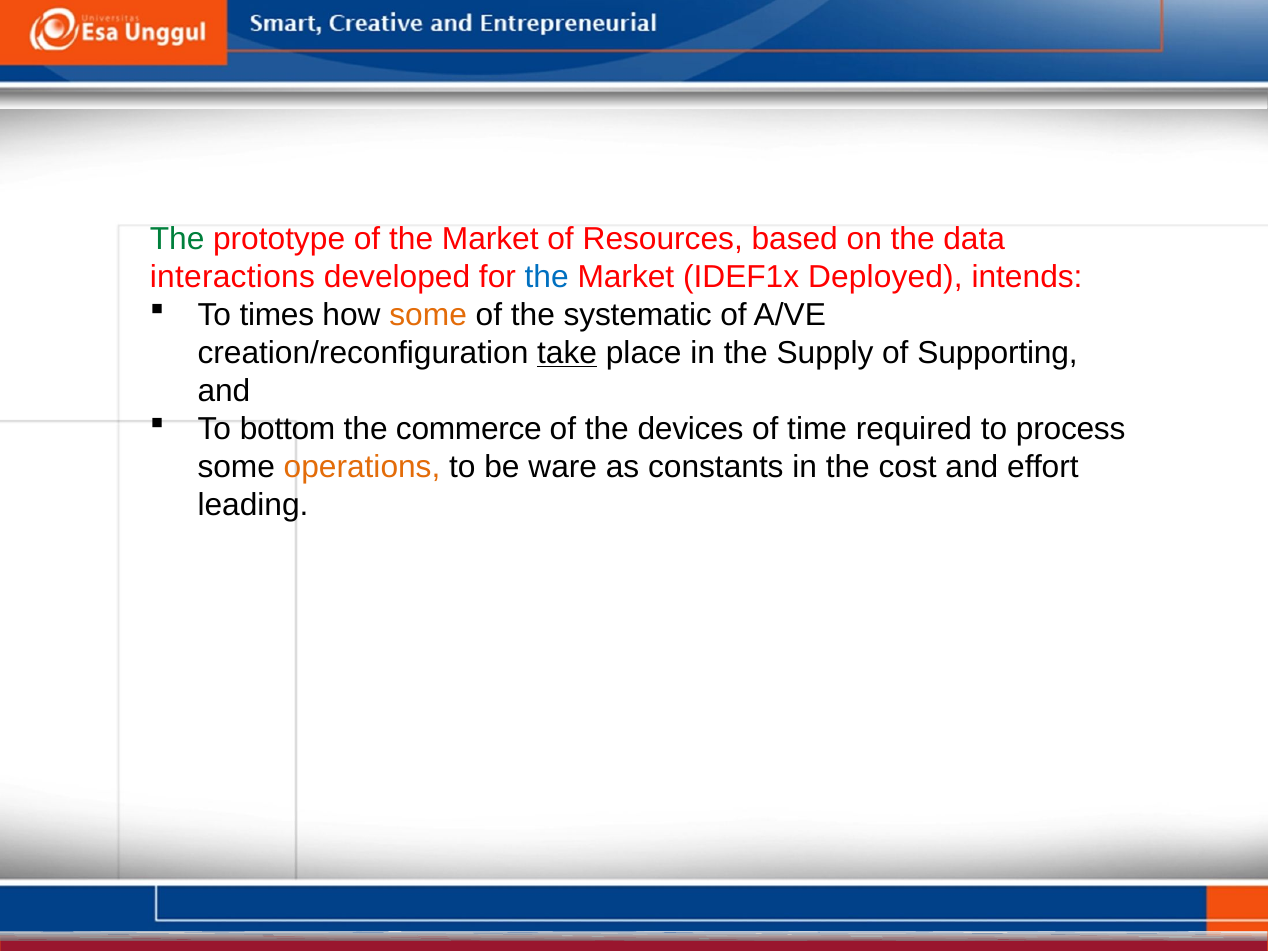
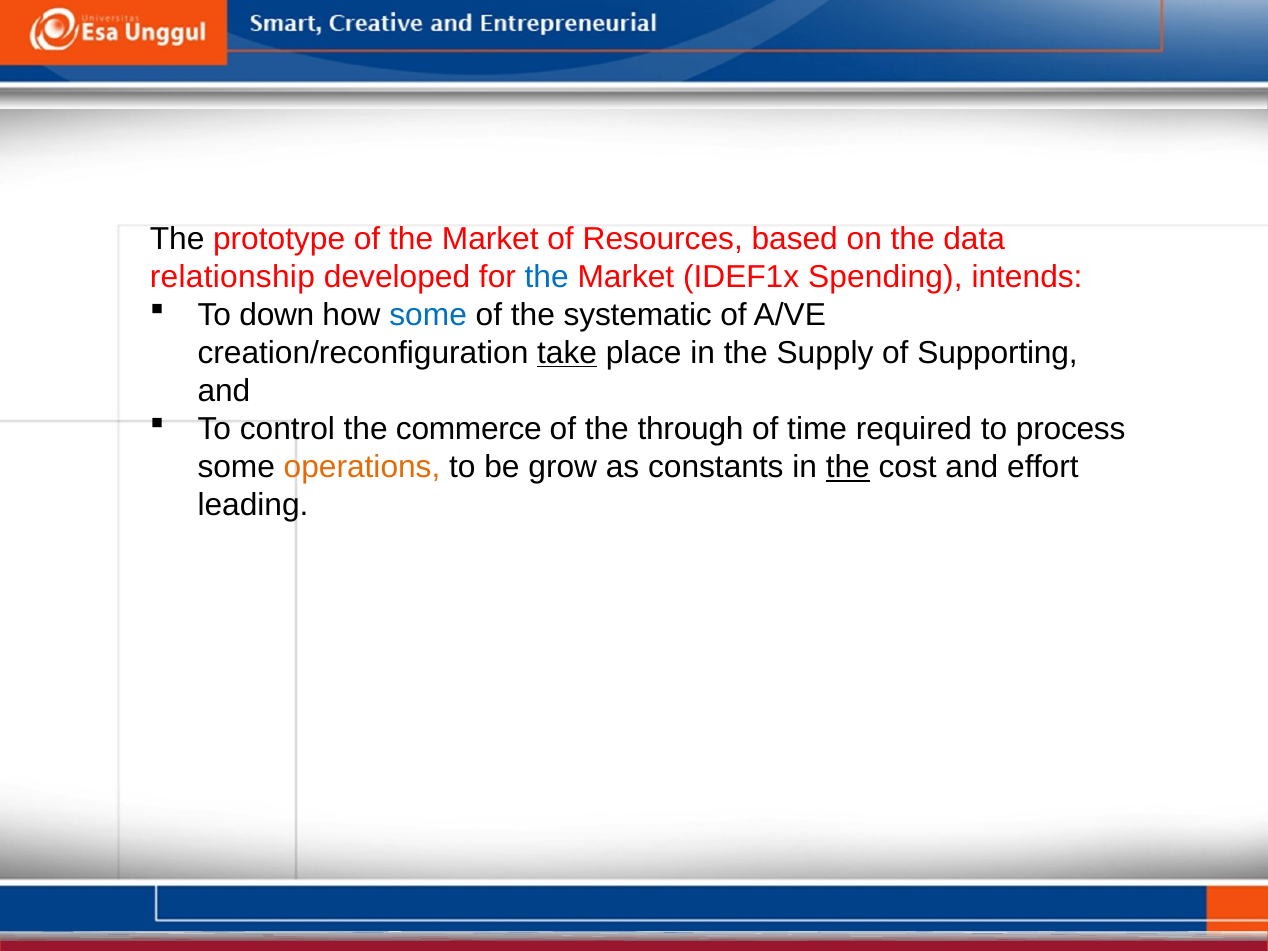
The at (177, 239) colour: green -> black
interactions: interactions -> relationship
Deployed: Deployed -> Spending
times: times -> down
some at (428, 315) colour: orange -> blue
bottom: bottom -> control
devices: devices -> through
ware: ware -> grow
the at (848, 467) underline: none -> present
